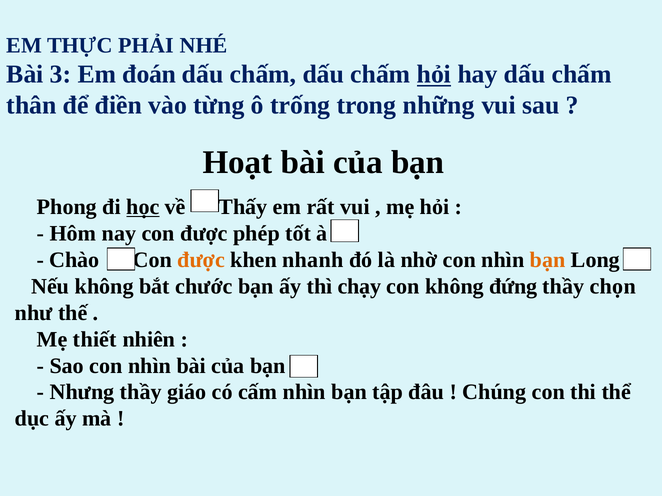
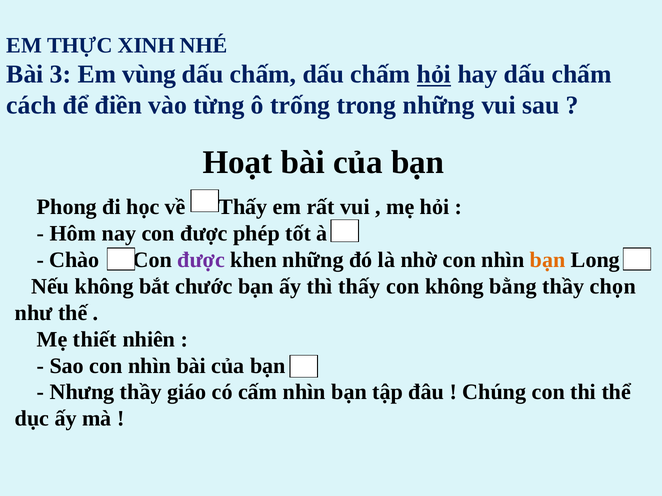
PHẢI: PHẢI -> XINH
đoán: đoán -> vùng
thân: thân -> cách
học underline: present -> none
được at (201, 260) colour: orange -> purple
khen nhanh: nhanh -> những
thì chạy: chạy -> thấy
đứng: đứng -> bằng
